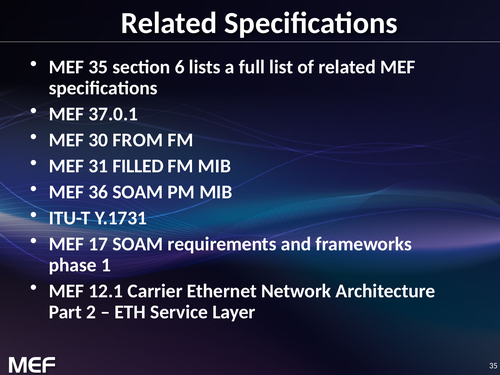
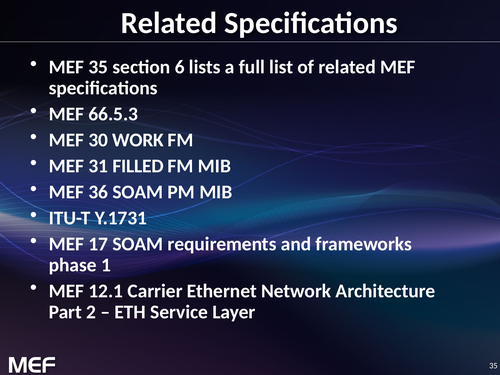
37.0.1: 37.0.1 -> 66.5.3
FROM: FROM -> WORK
